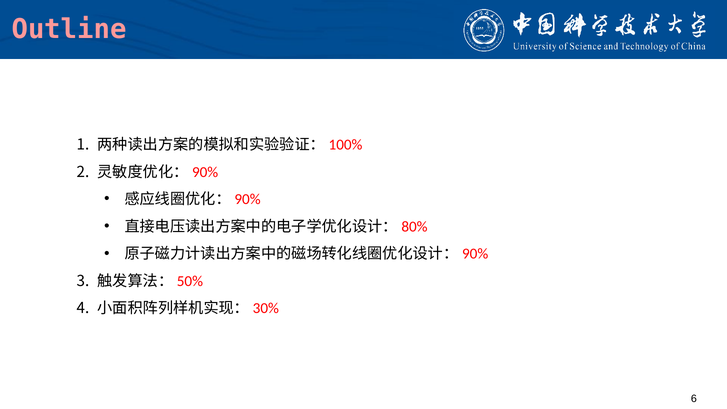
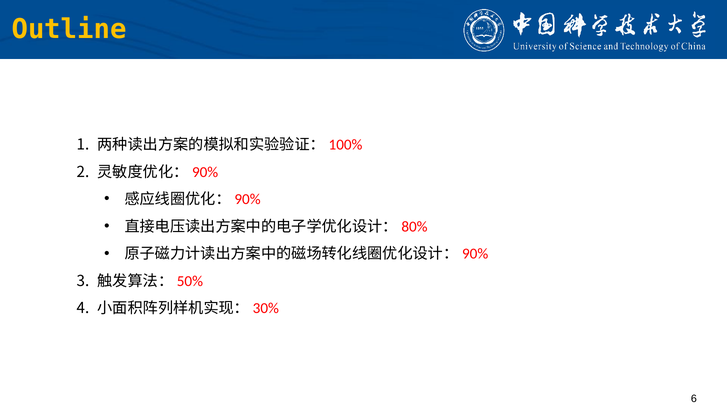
Outline colour: pink -> yellow
